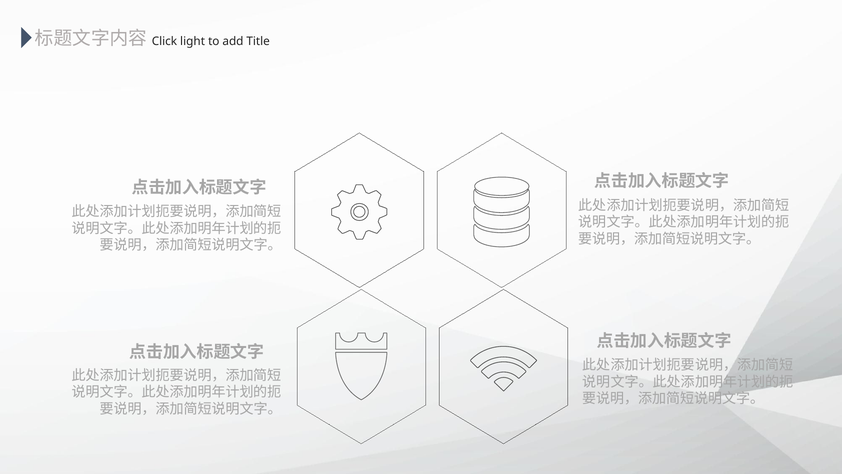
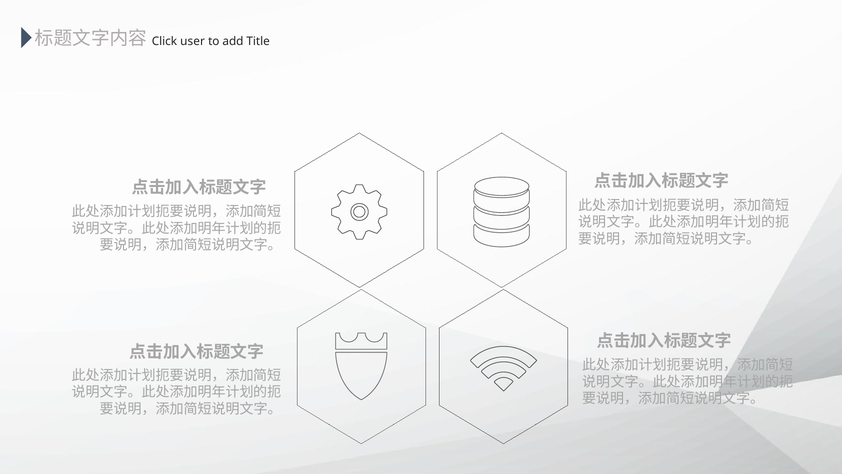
light: light -> user
